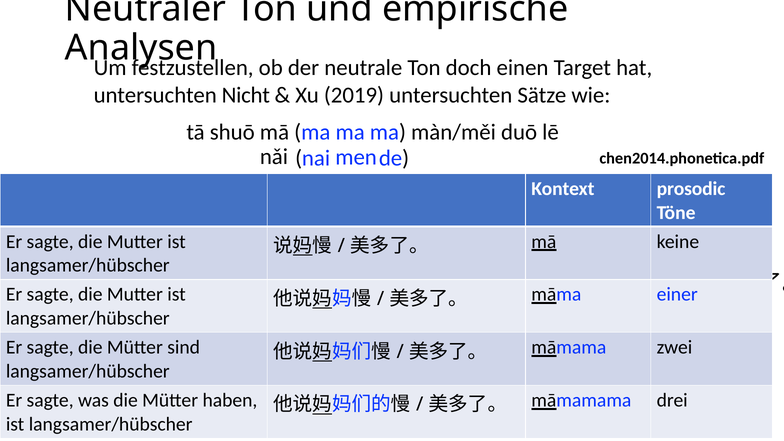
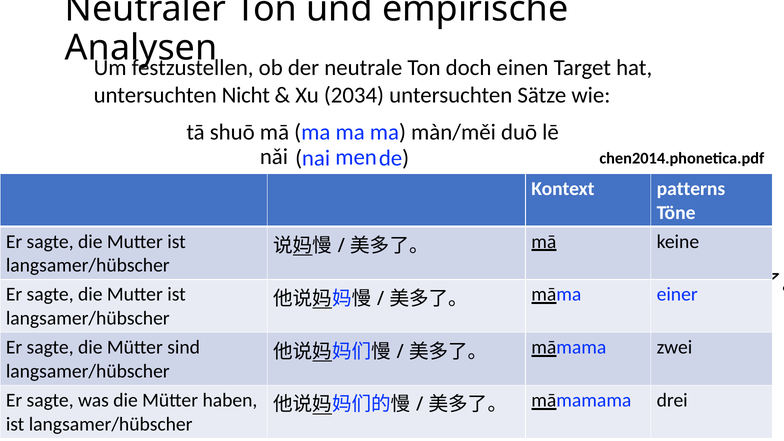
2019: 2019 -> 2034
prosodic: prosodic -> patterns
